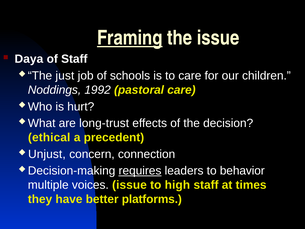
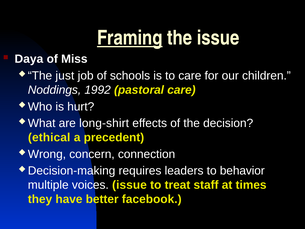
of Staff: Staff -> Miss
long-trust: long-trust -> long-shirt
Unjust: Unjust -> Wrong
requires underline: present -> none
high: high -> treat
platforms: platforms -> facebook
